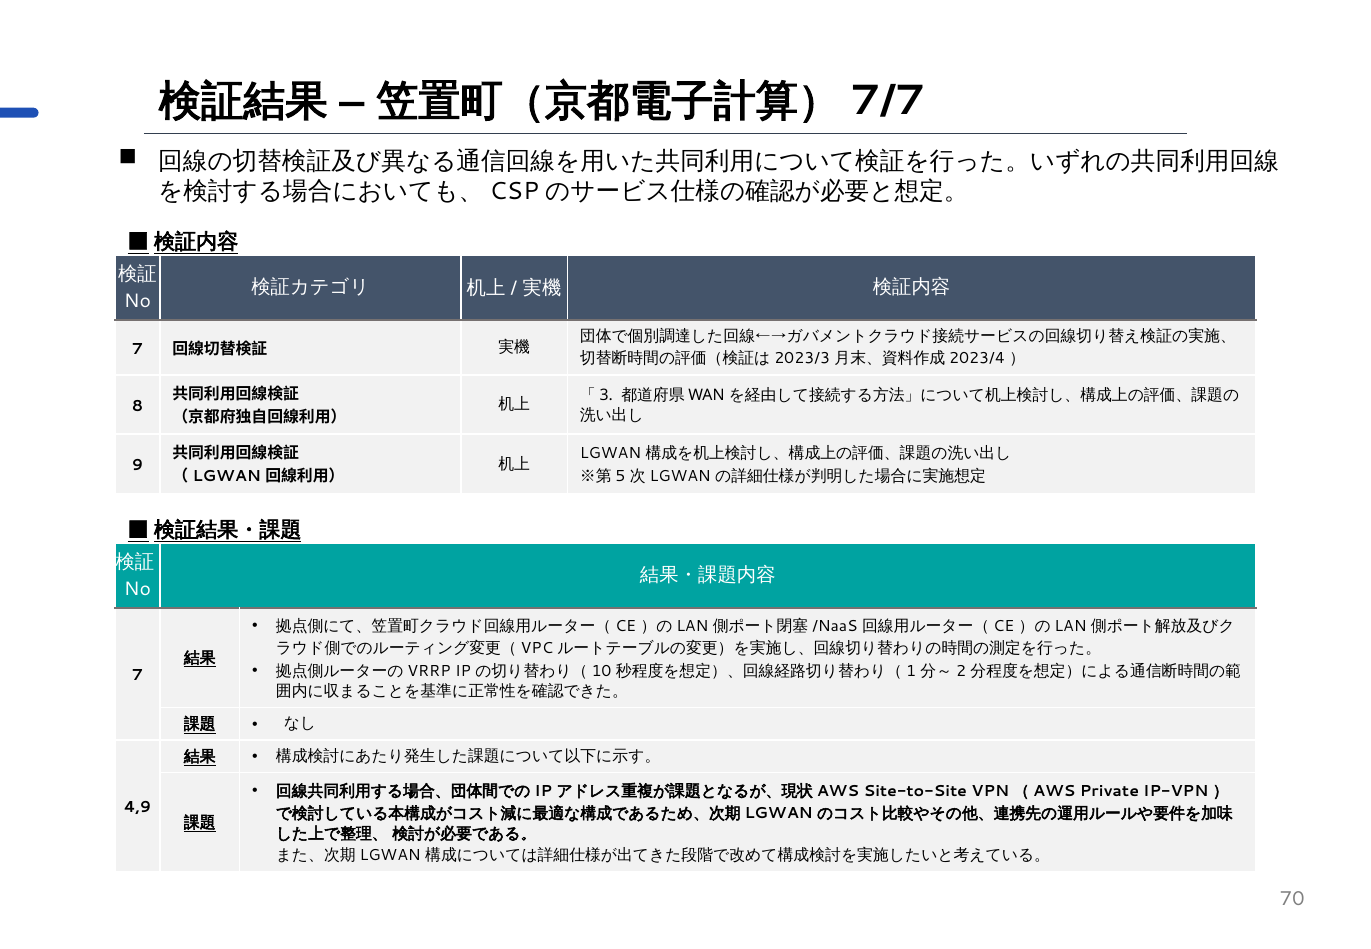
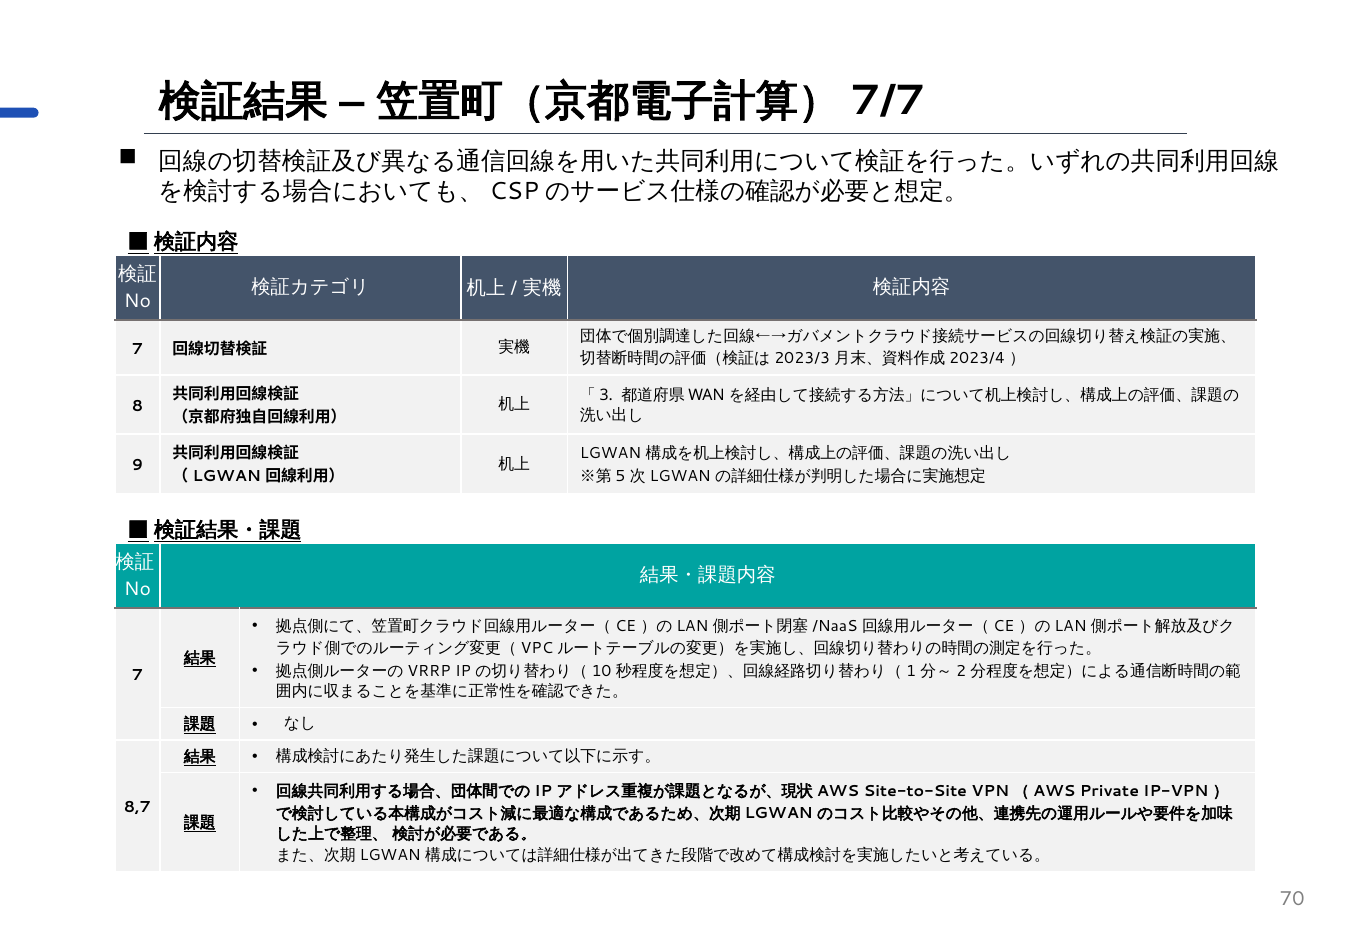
4,9: 4,9 -> 8,7
